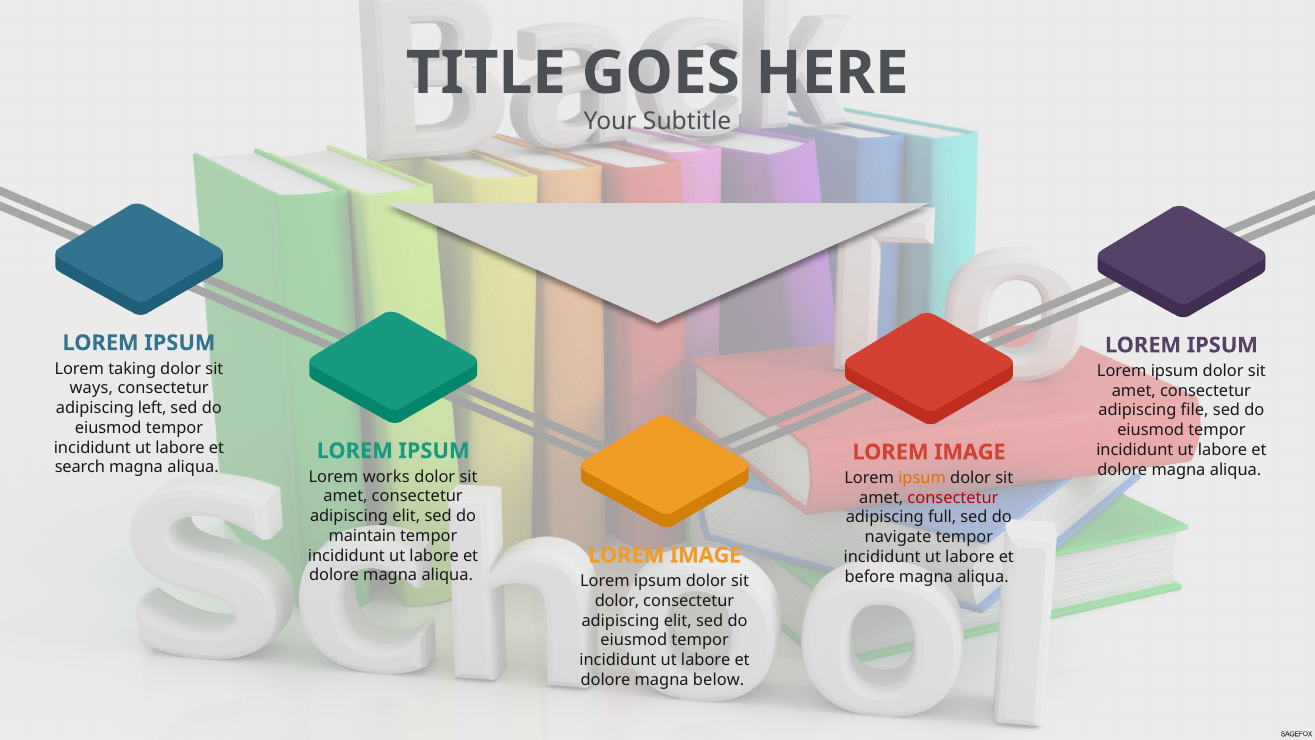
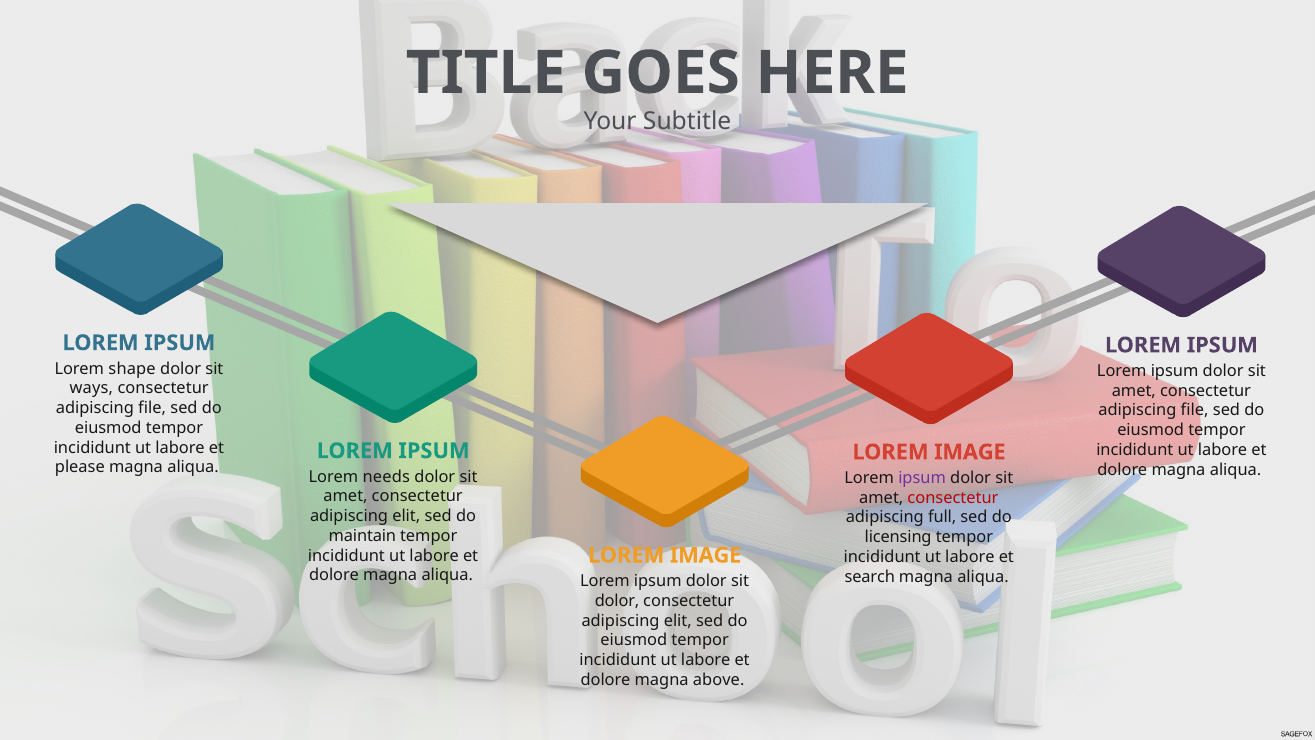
taking: taking -> shape
left at (152, 408): left -> file
search: search -> please
works: works -> needs
ipsum at (922, 478) colour: orange -> purple
navigate: navigate -> licensing
before: before -> search
below: below -> above
